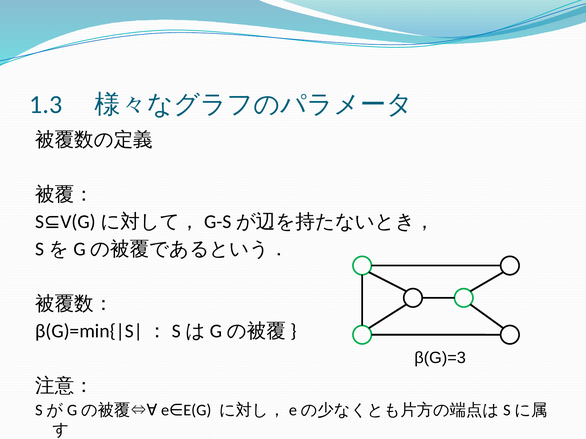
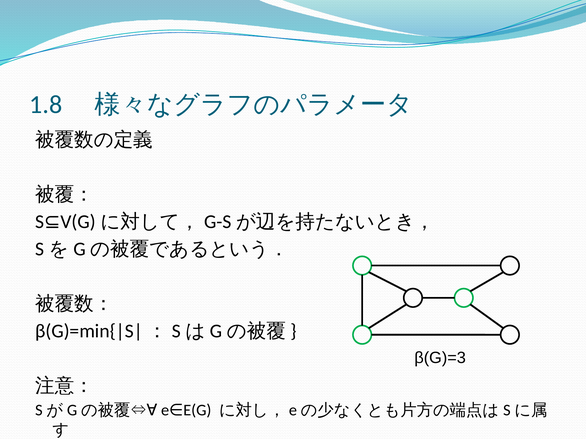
1.3: 1.3 -> 1.8
